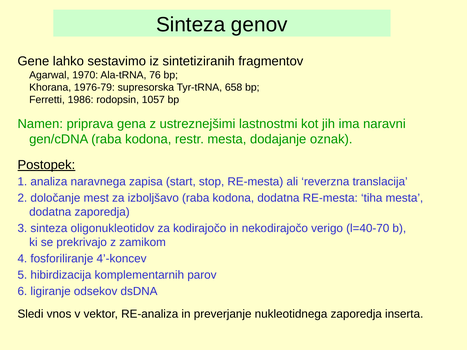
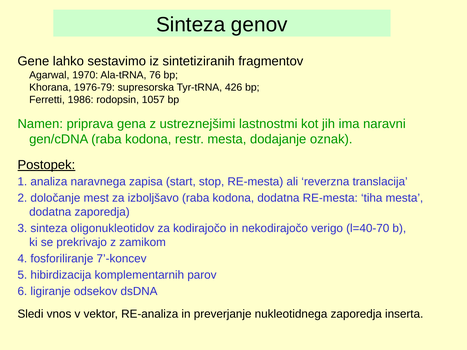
658: 658 -> 426
4’-koncev: 4’-koncev -> 7’-koncev
